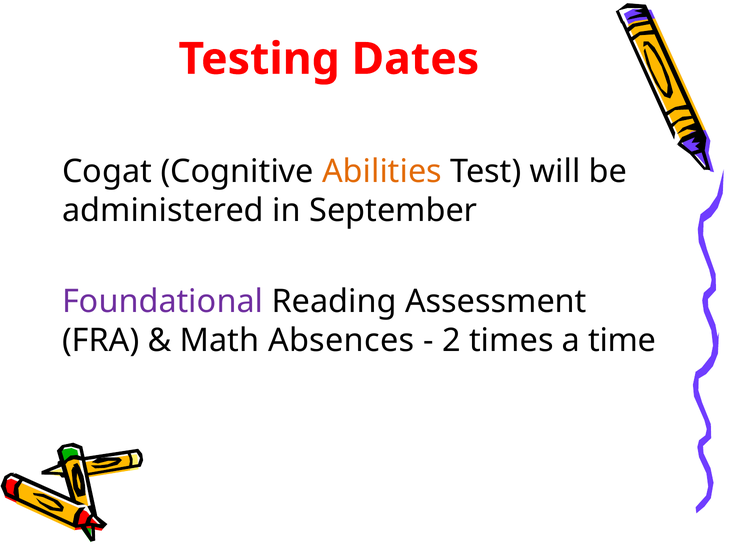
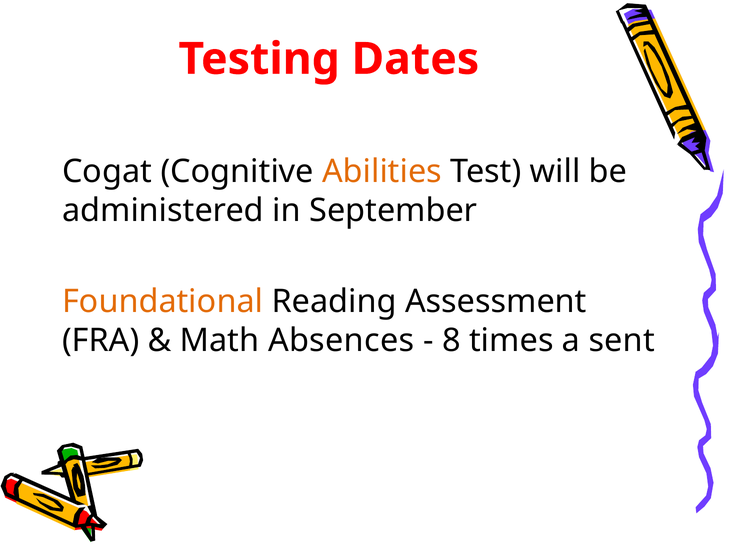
Foundational colour: purple -> orange
2: 2 -> 8
time: time -> sent
